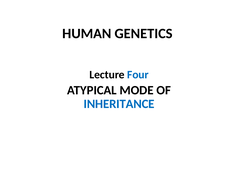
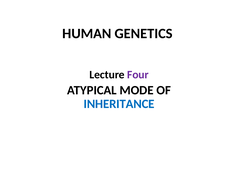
Four colour: blue -> purple
